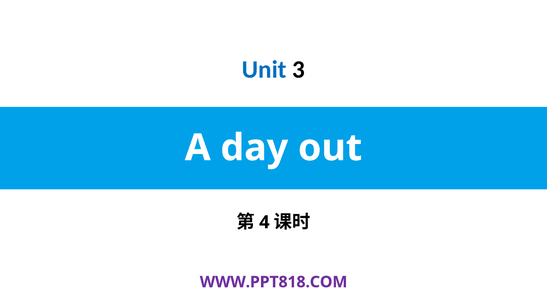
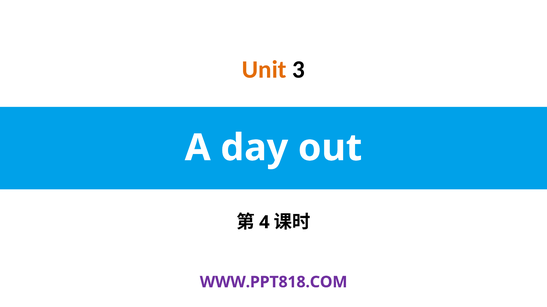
Unit colour: blue -> orange
